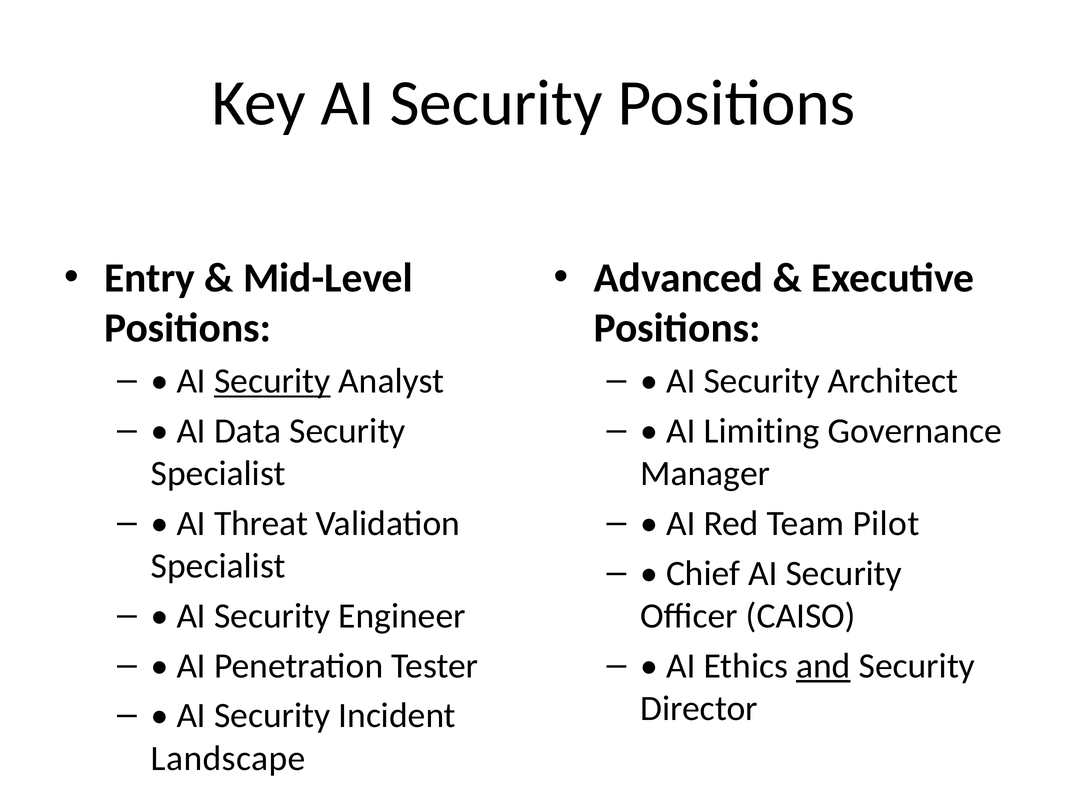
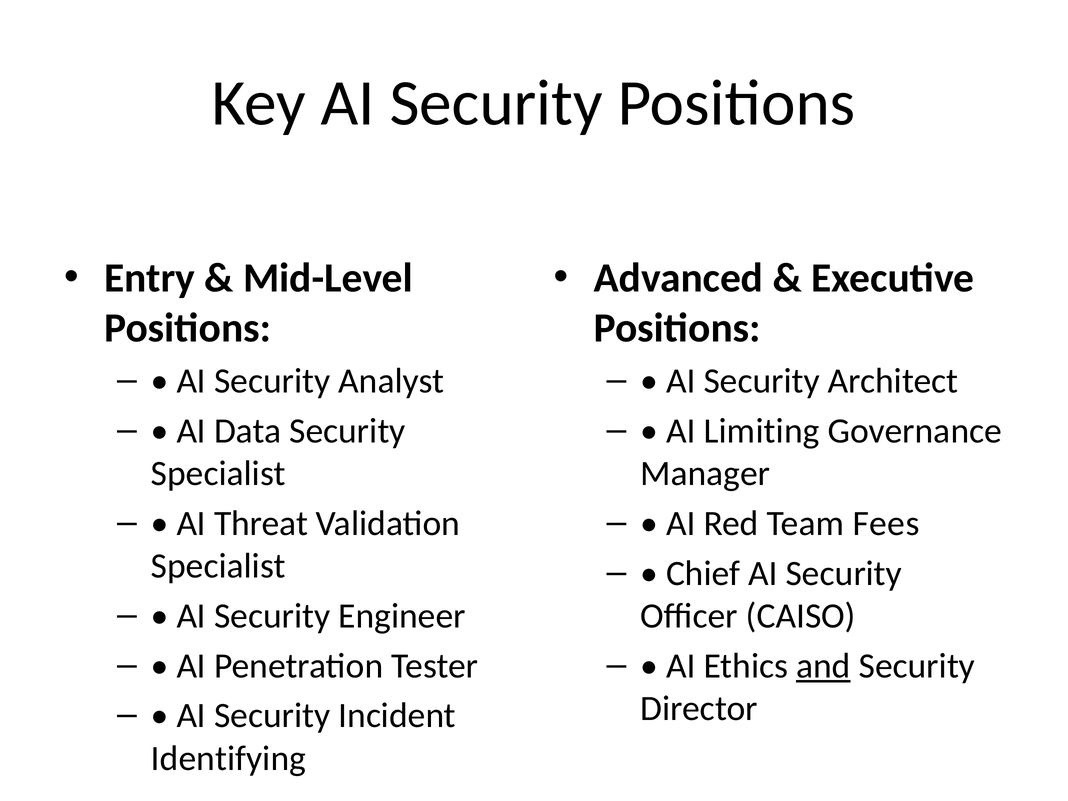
Security at (272, 381) underline: present -> none
Pilot: Pilot -> Fees
Landscape: Landscape -> Identifying
